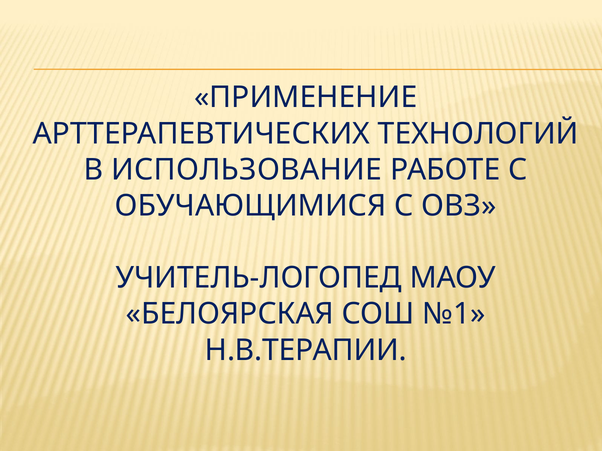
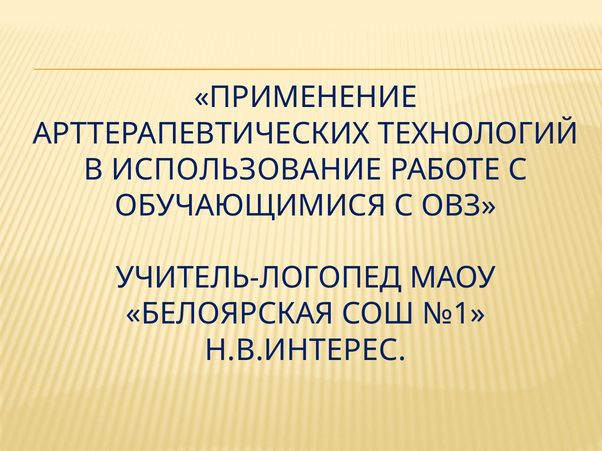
Н.В.ТЕРАПИИ: Н.В.ТЕРАПИИ -> Н.В.ИНТЕРЕС
